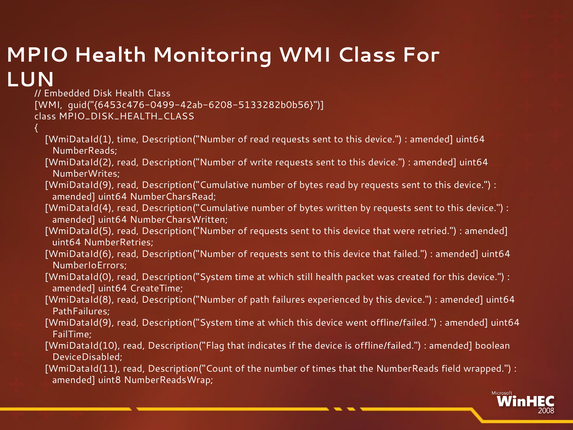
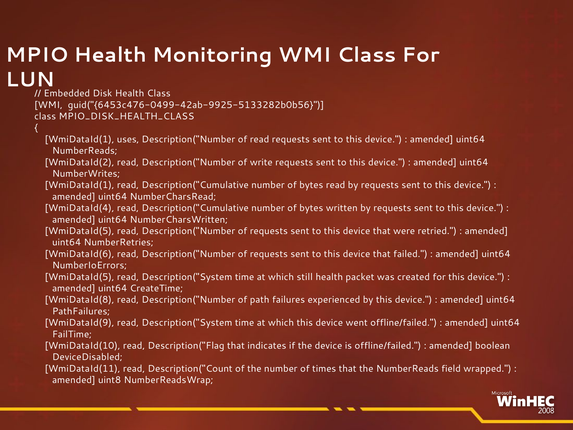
guid("{6453c476-0499-42ab-6208-5133282b0b56: guid("{6453c476-0499-42ab-6208-5133282b0b56 -> guid("{6453c476-0499-42ab-9925-5133282b0b56
WmiDataId(1 time: time -> uses
WmiDataId(9 at (80, 185): WmiDataId(9 -> WmiDataId(1
WmiDataId(0 at (80, 277): WmiDataId(0 -> WmiDataId(5
